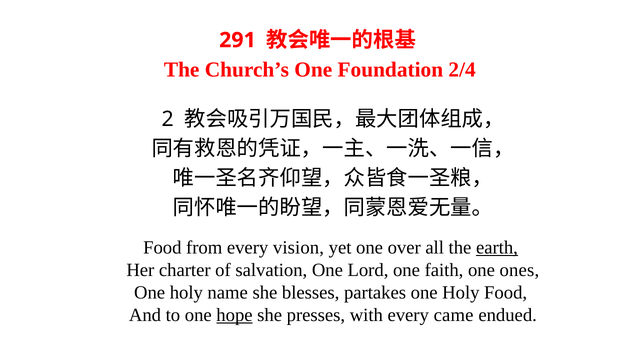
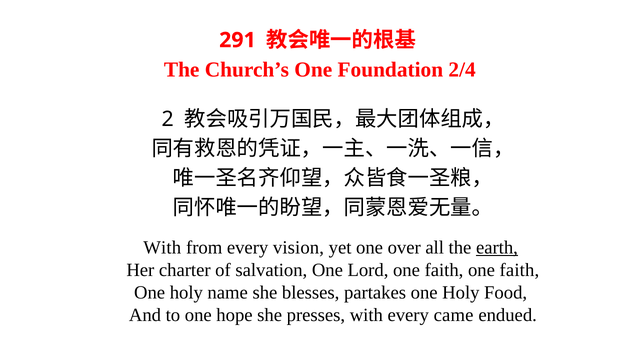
Food at (162, 248): Food -> With
faith one ones: ones -> faith
hope underline: present -> none
